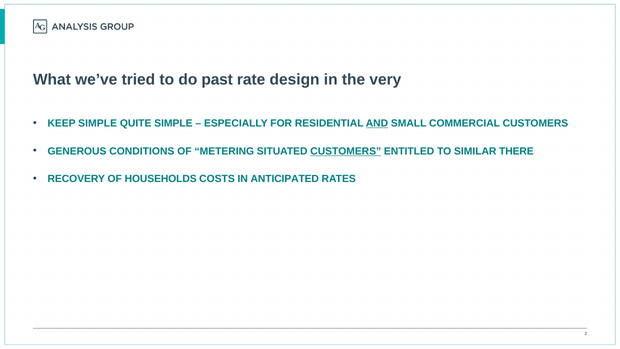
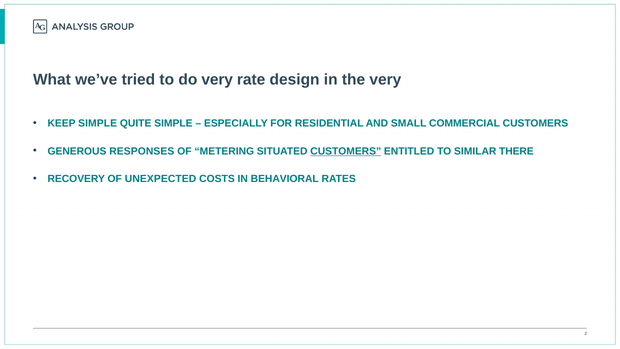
do past: past -> very
AND underline: present -> none
CONDITIONS: CONDITIONS -> RESPONSES
HOUSEHOLDS: HOUSEHOLDS -> UNEXPECTED
ANTICIPATED: ANTICIPATED -> BEHAVIORAL
